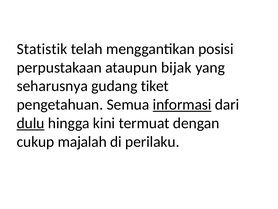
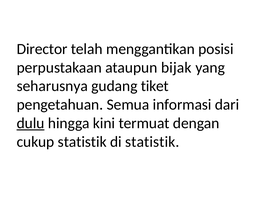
Statistik: Statistik -> Director
informasi underline: present -> none
cukup majalah: majalah -> statistik
di perilaku: perilaku -> statistik
